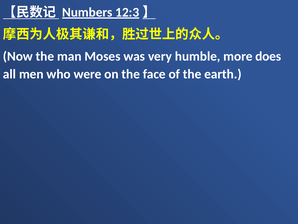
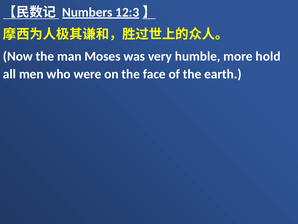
does: does -> hold
